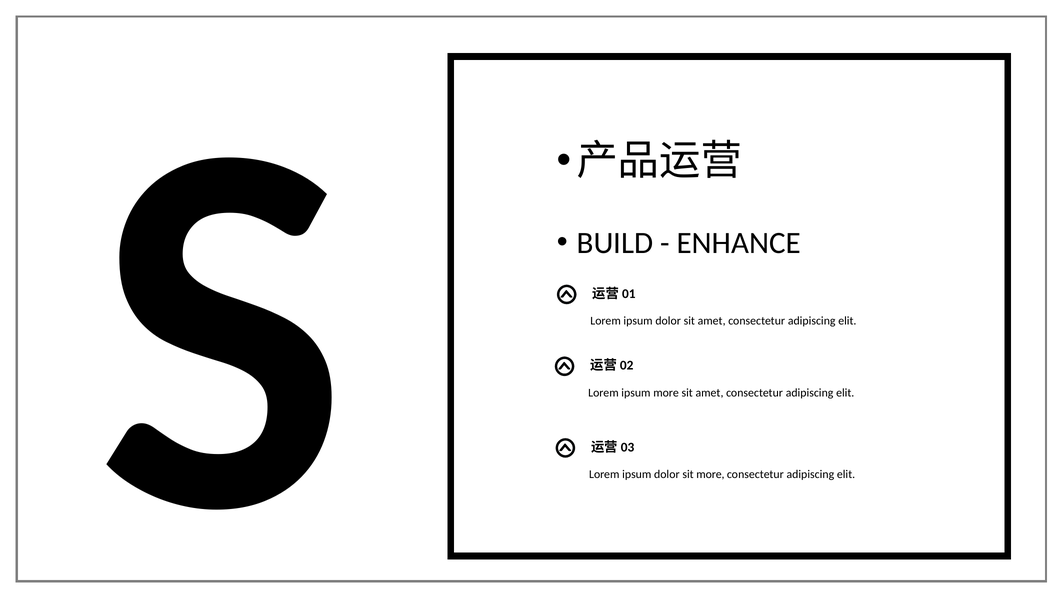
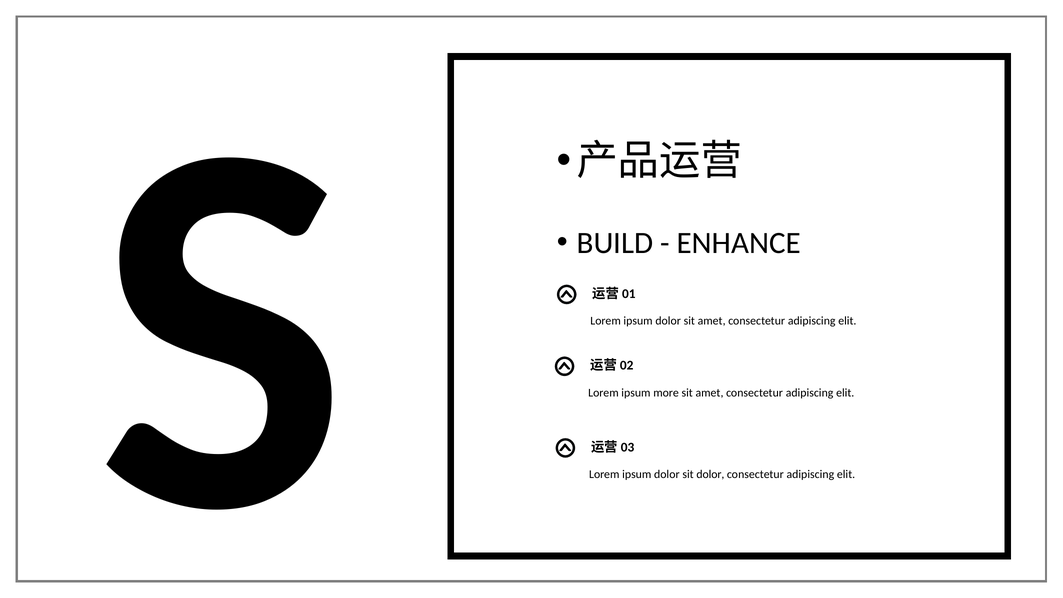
sit more: more -> dolor
